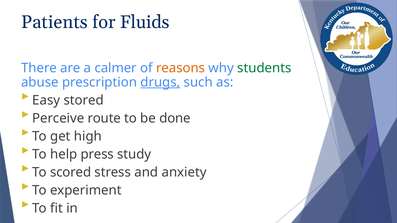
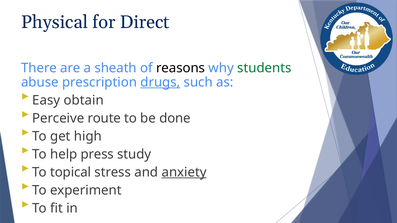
Patients: Patients -> Physical
Fluids: Fluids -> Direct
calmer: calmer -> sheath
reasons colour: orange -> black
stored: stored -> obtain
scored: scored -> topical
anxiety underline: none -> present
